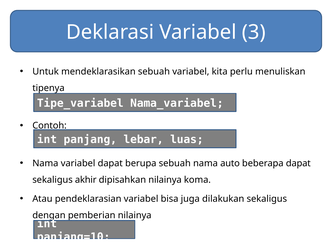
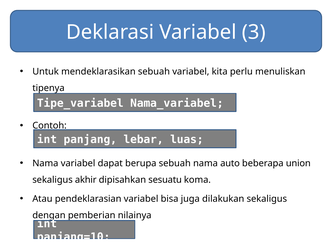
beberapa dapat: dapat -> union
dipisahkan nilainya: nilainya -> sesuatu
